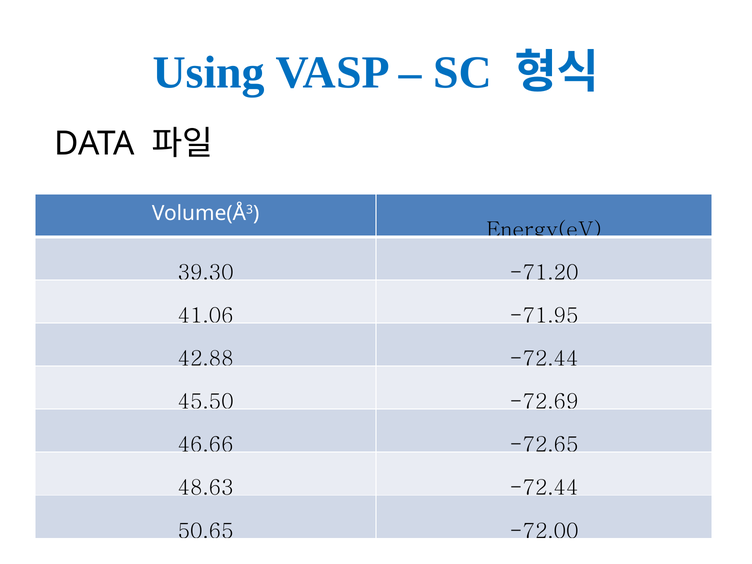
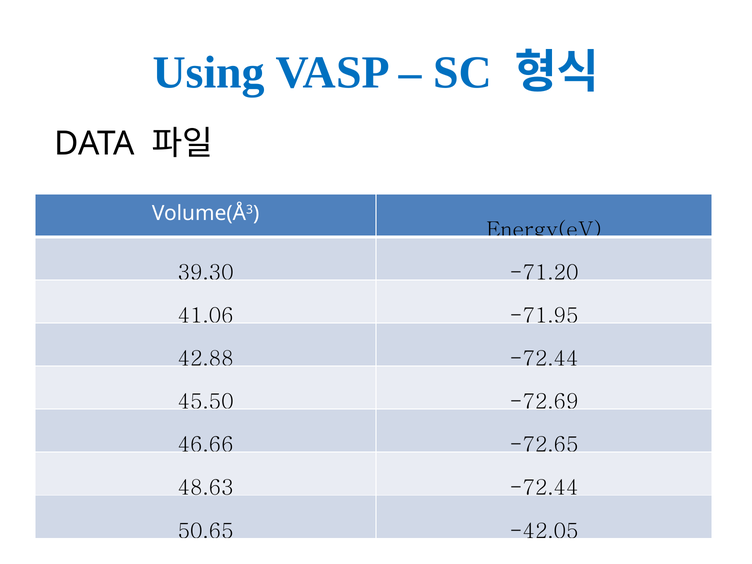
-72.00: -72.00 -> -42.05
